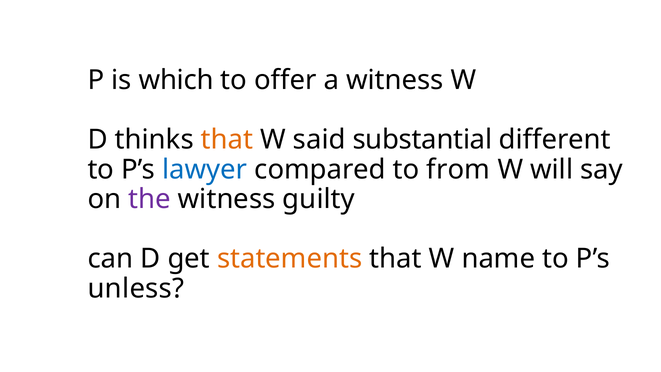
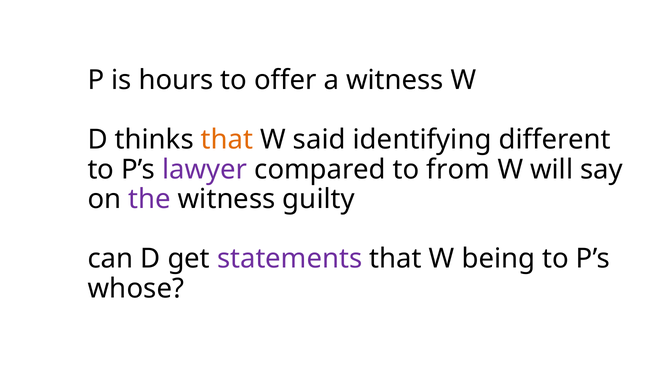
which: which -> hours
substantial: substantial -> identifying
lawyer colour: blue -> purple
statements colour: orange -> purple
name: name -> being
unless: unless -> whose
